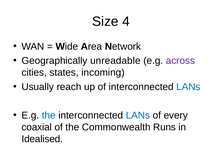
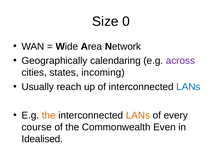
4: 4 -> 0
unreadable: unreadable -> calendaring
the at (49, 116) colour: blue -> orange
LANs at (138, 116) colour: blue -> orange
coaxial: coaxial -> course
Runs: Runs -> Even
